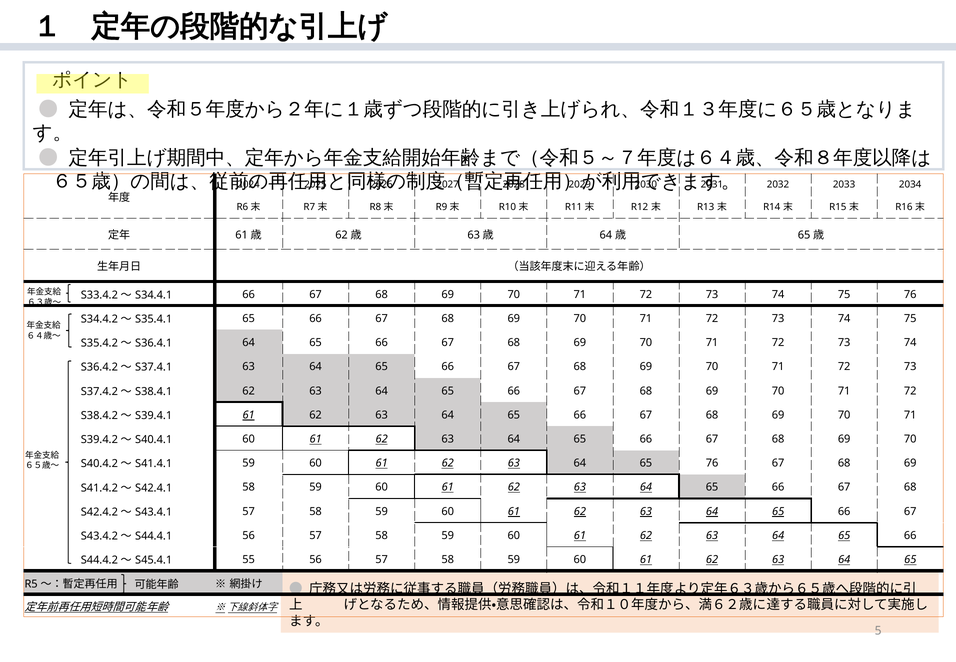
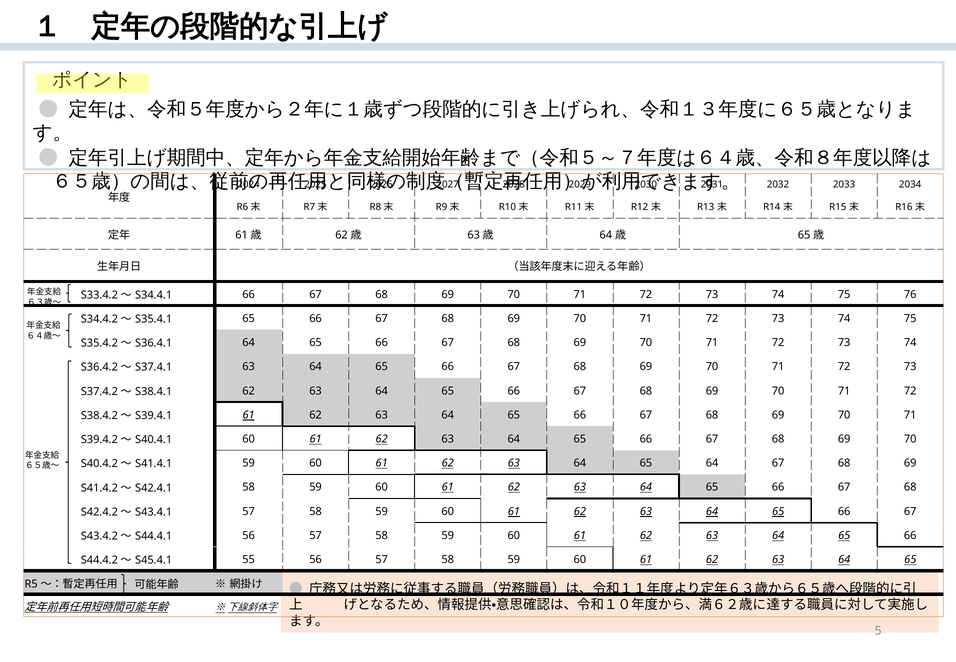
65 76: 76 -> 64
